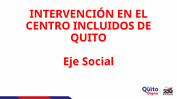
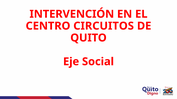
INCLUIDOS: INCLUIDOS -> CIRCUITOS
